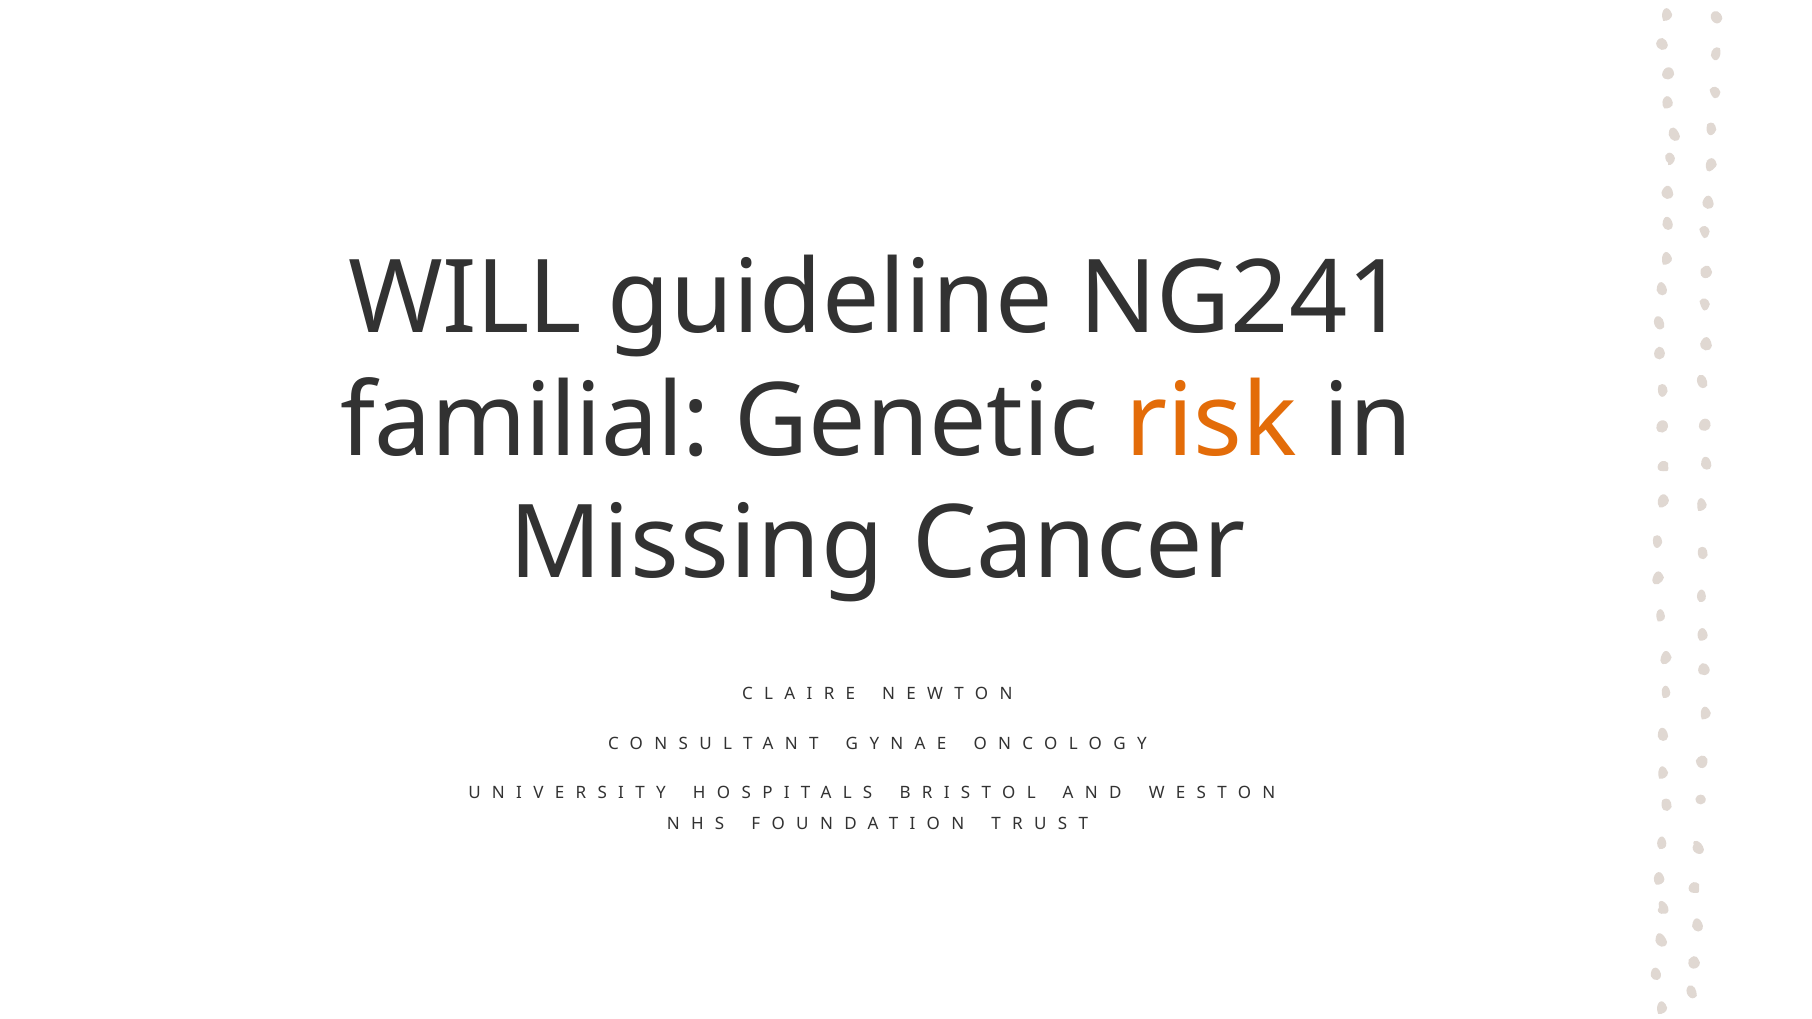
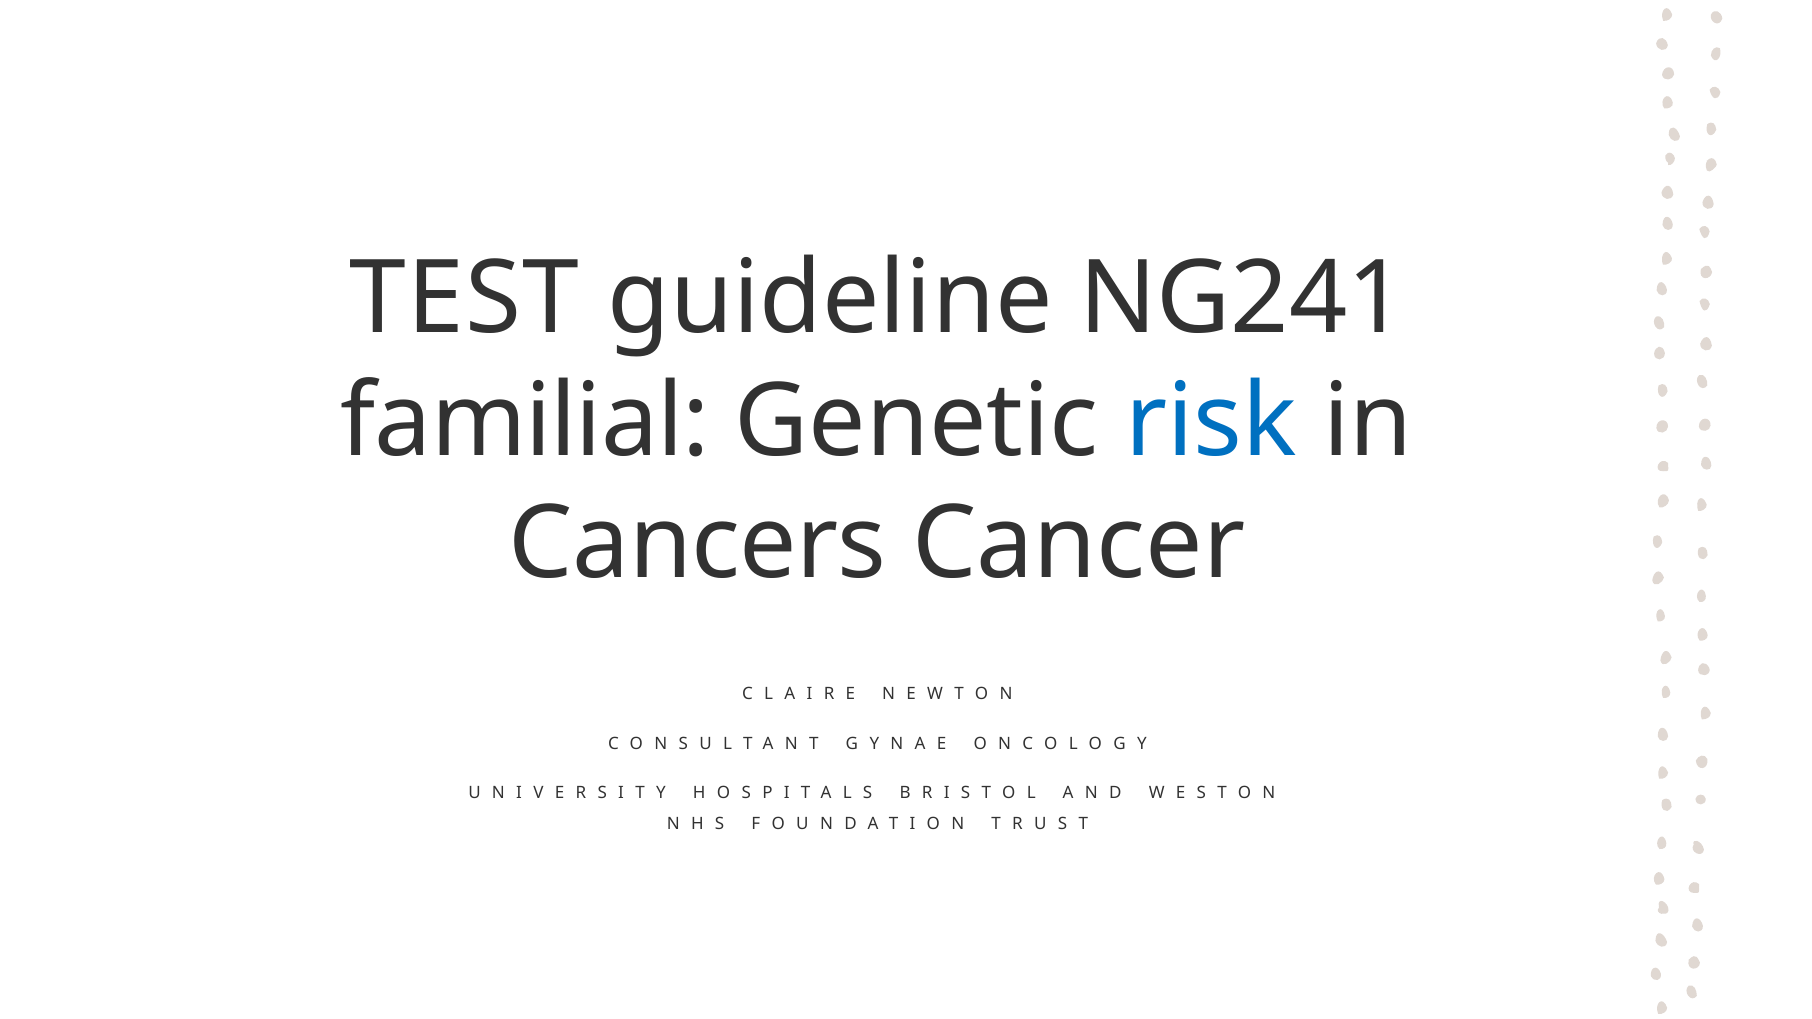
WILL: WILL -> TEST
risk colour: orange -> blue
Missing: Missing -> Cancers
